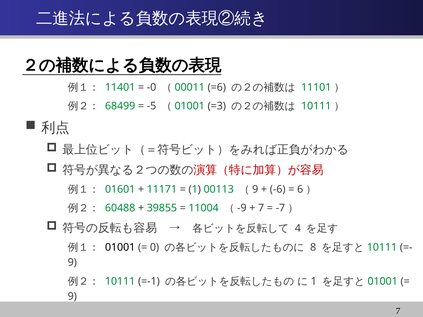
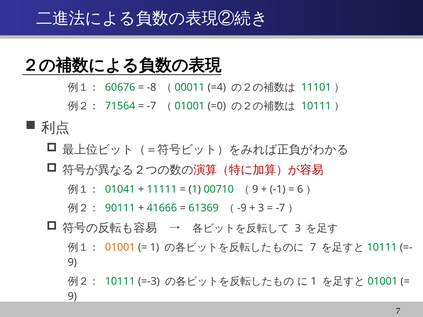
11401: 11401 -> 60676
-0: -0 -> -8
=6: =6 -> =4
68499: 68499 -> 71564
-5: -5 -> -7
=3: =3 -> =0
01601: 01601 -> 01041
11171: 11171 -> 11111
00113: 00113 -> 00710
-6: -6 -> -1
60488: 60488 -> 90111
39855: 39855 -> 41666
11004: 11004 -> 61369
7 at (261, 208): 7 -> 3
4 at (298, 228): 4 -> 3
01001 colour: black -> orange
0 at (155, 247): 0 -> 1
8 at (313, 247): 8 -> 7
=-1: =-1 -> =-3
